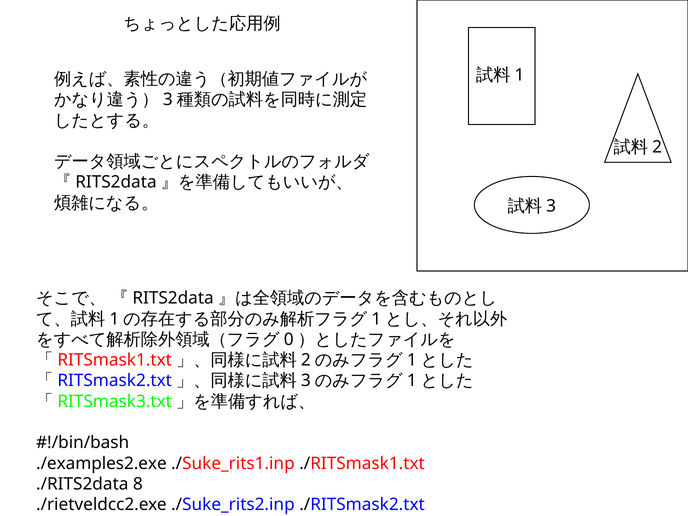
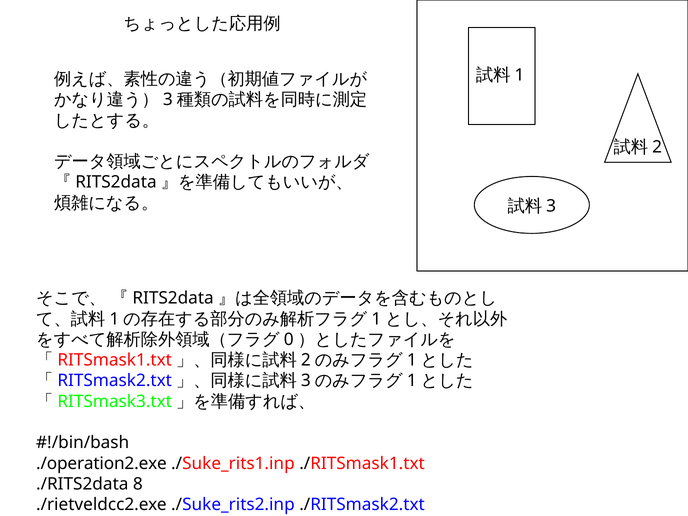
./examples2.exe: ./examples2.exe -> ./operation2.exe
